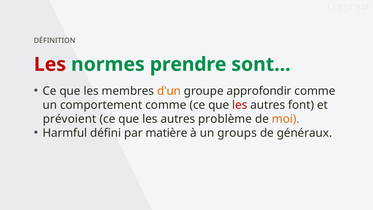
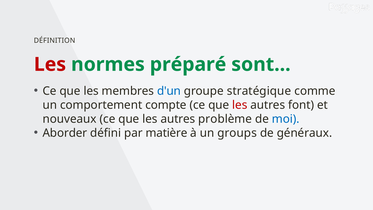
prendre: prendre -> préparé
d'un colour: orange -> blue
approfondir: approfondir -> stratégique
comportement comme: comme -> compte
prévoient: prévoient -> nouveaux
moi colour: orange -> blue
Harmful: Harmful -> Aborder
